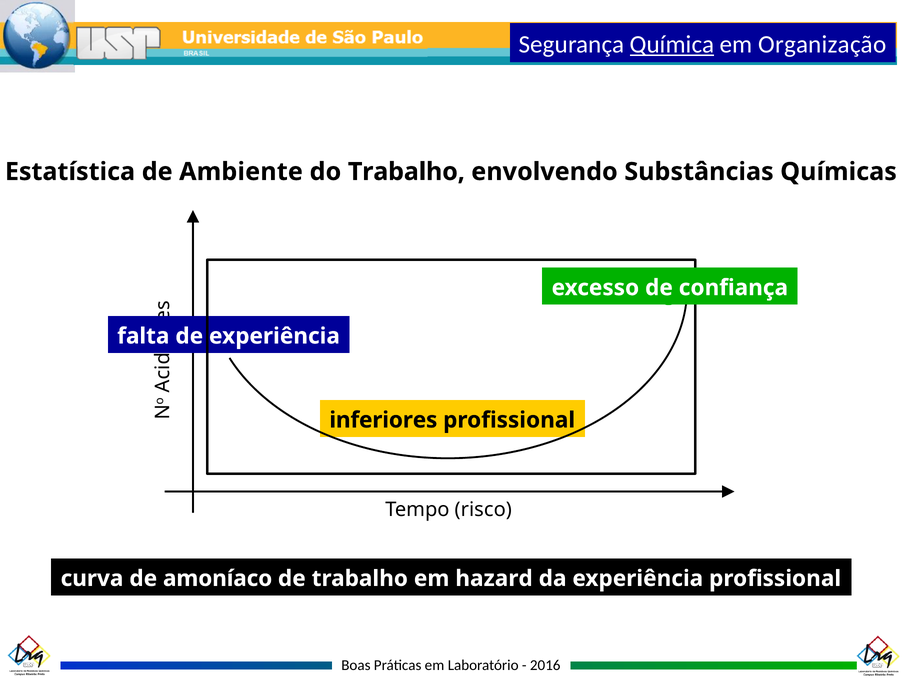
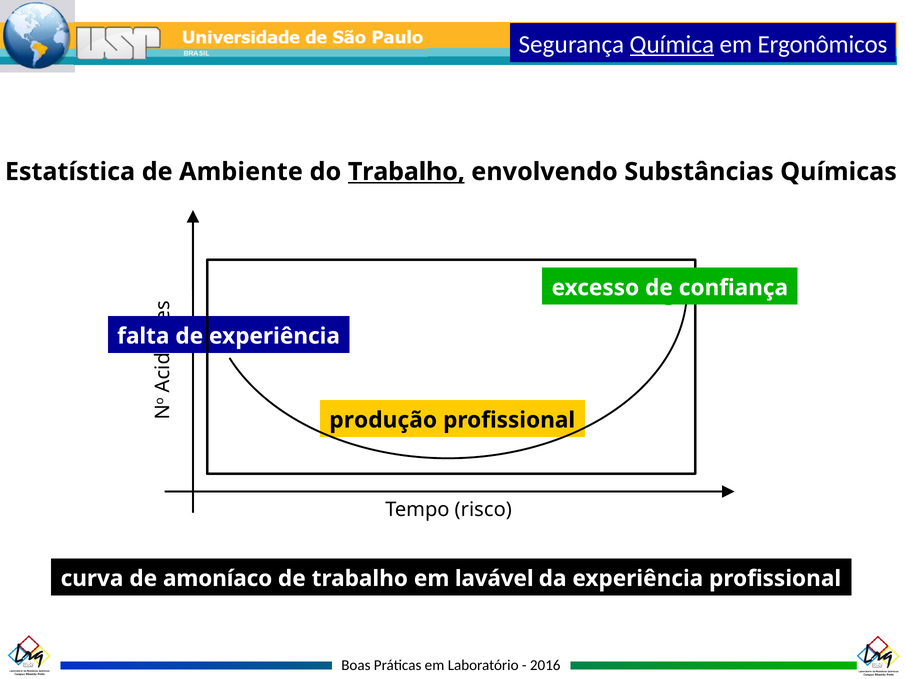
Organização: Organização -> Ergonômicos
Trabalho at (406, 172) underline: none -> present
inferiores: inferiores -> produção
hazard: hazard -> lavável
